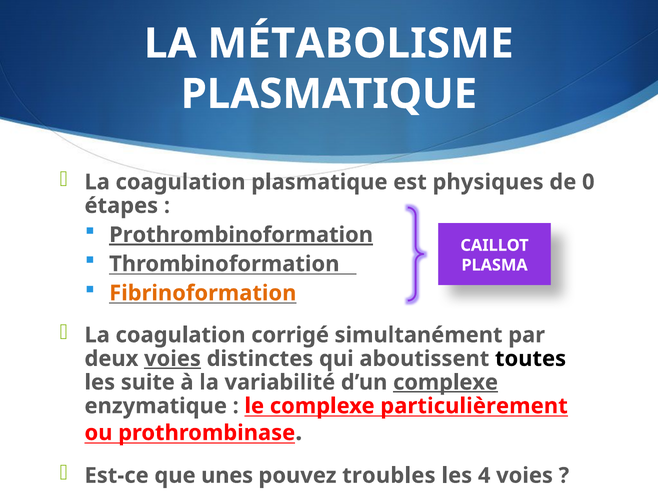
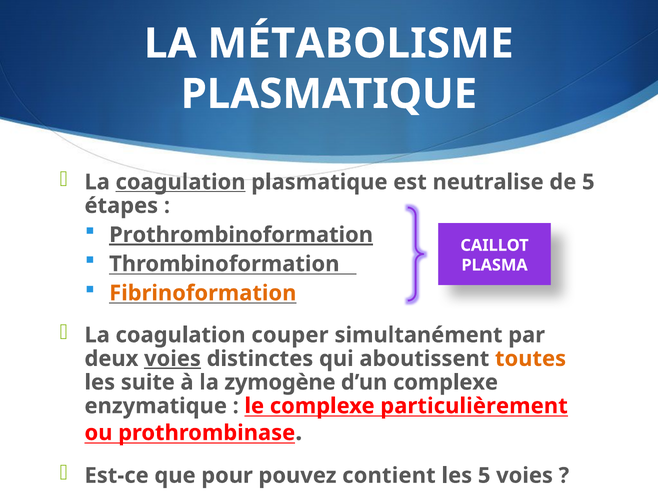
coagulation at (181, 182) underline: none -> present
physiques: physiques -> neutralise
de 0: 0 -> 5
corrigé: corrigé -> couper
toutes colour: black -> orange
variabilité: variabilité -> zymogène
complexe at (446, 383) underline: present -> none
unes: unes -> pour
troubles: troubles -> contient
les 4: 4 -> 5
